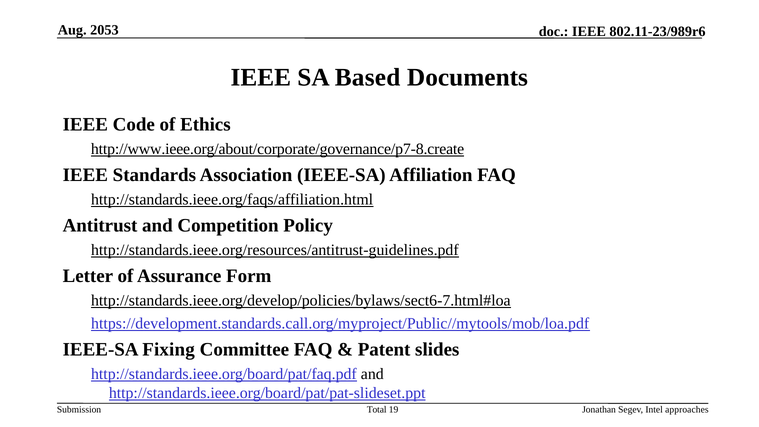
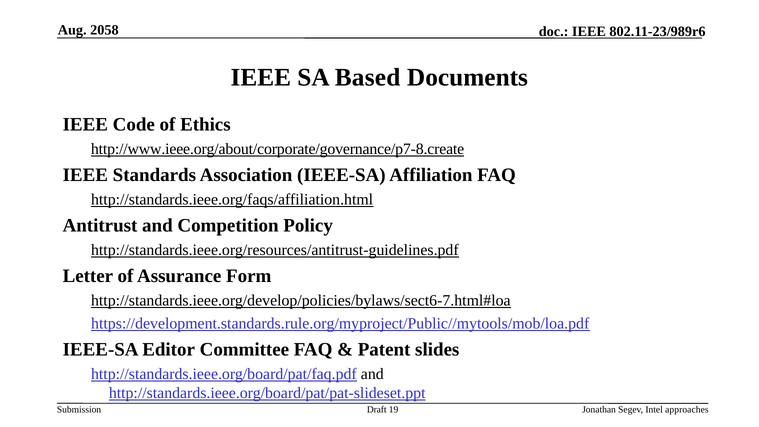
2053: 2053 -> 2058
https://development.standards.call.org/myproject/Public//mytools/mob/loa.pdf: https://development.standards.call.org/myproject/Public//mytools/mob/loa.pdf -> https://development.standards.rule.org/myproject/Public//mytools/mob/loa.pdf
Fixing: Fixing -> Editor
Total: Total -> Draft
